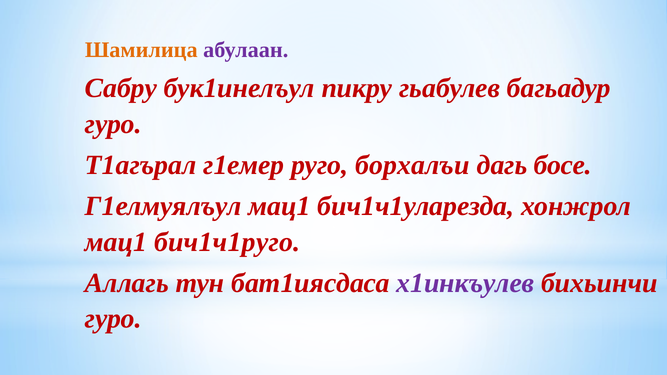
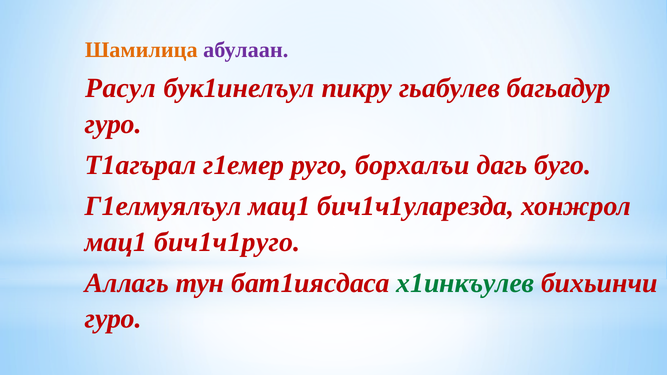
Сабру: Сабру -> Расул
босе: босе -> буго
х1инкъулев colour: purple -> green
